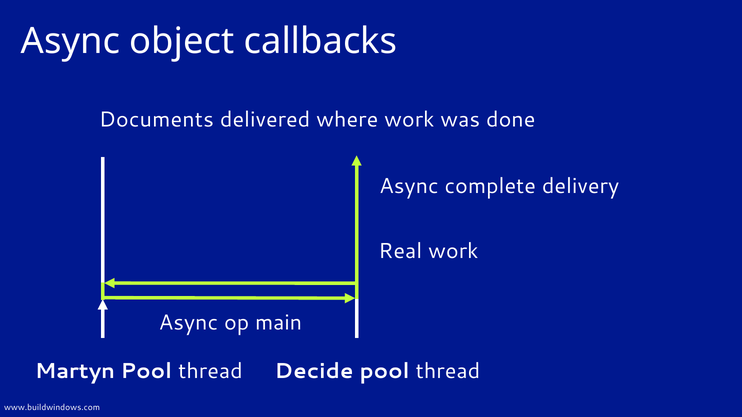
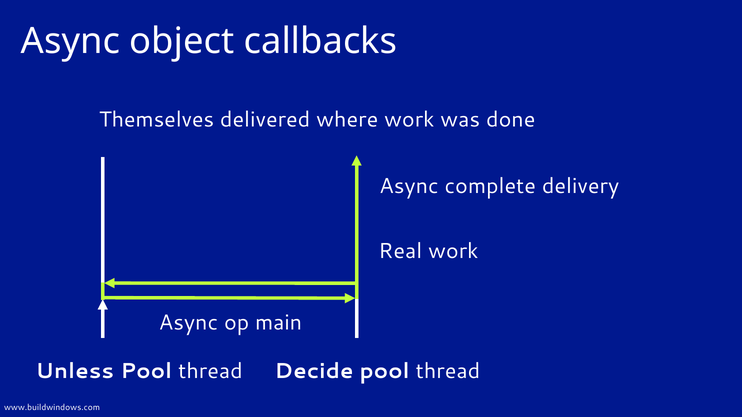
Documents: Documents -> Themselves
Martyn: Martyn -> Unless
